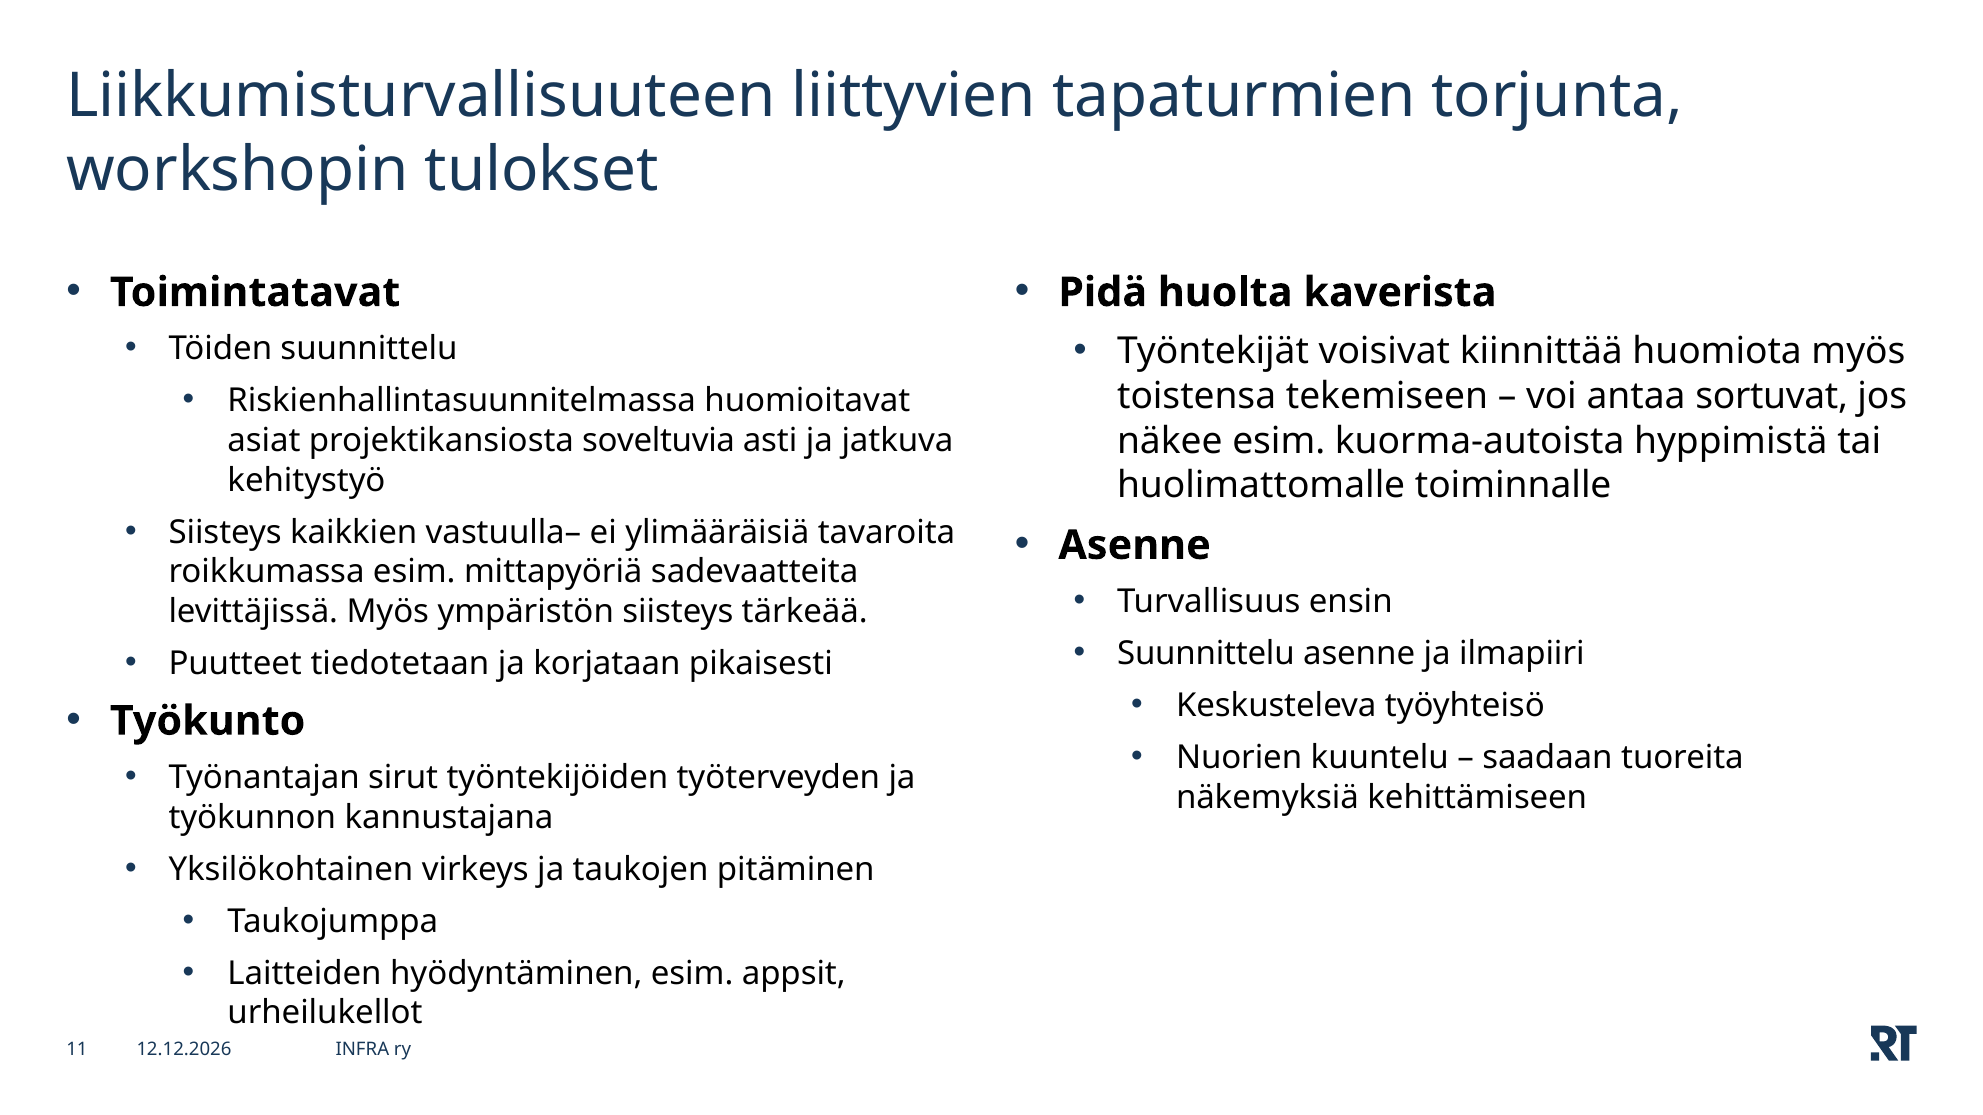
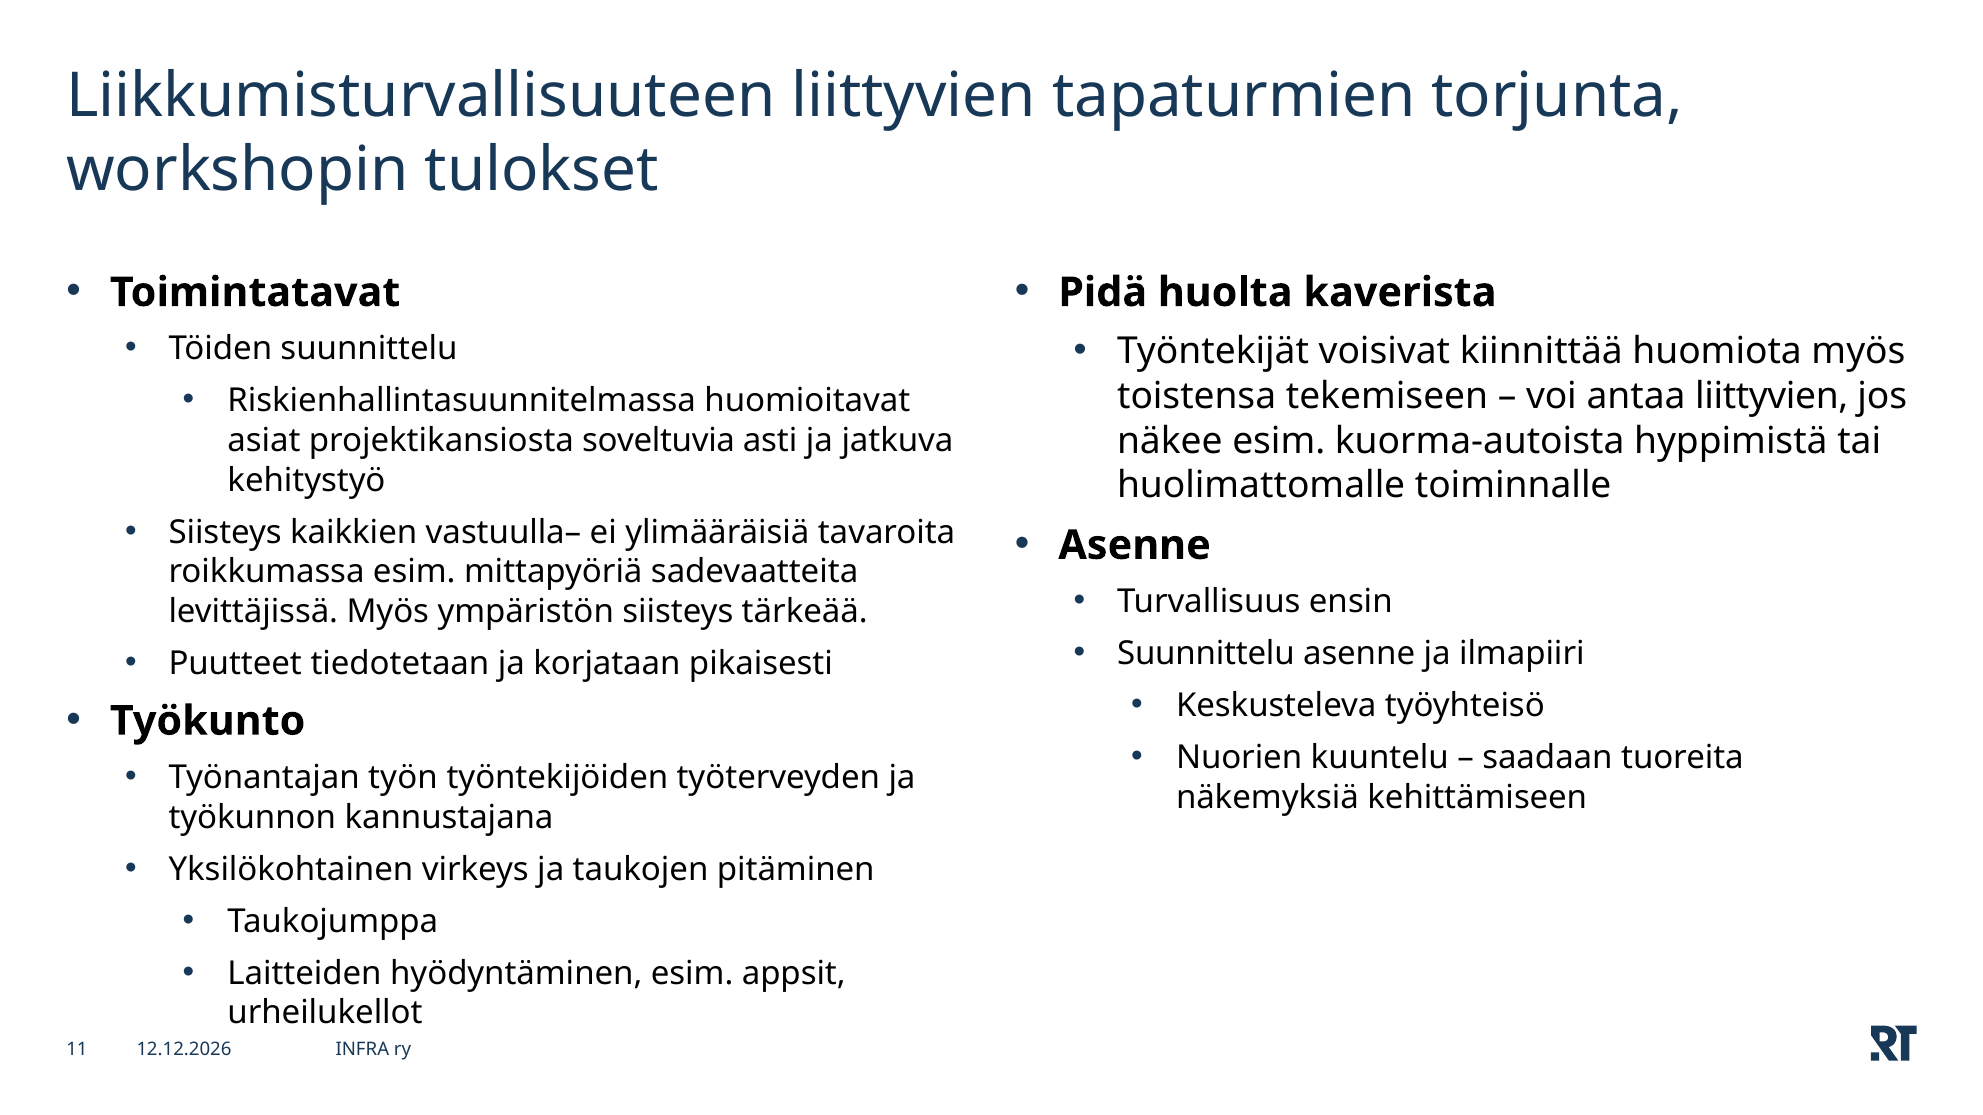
antaa sortuvat: sortuvat -> liittyvien
sirut: sirut -> työn
